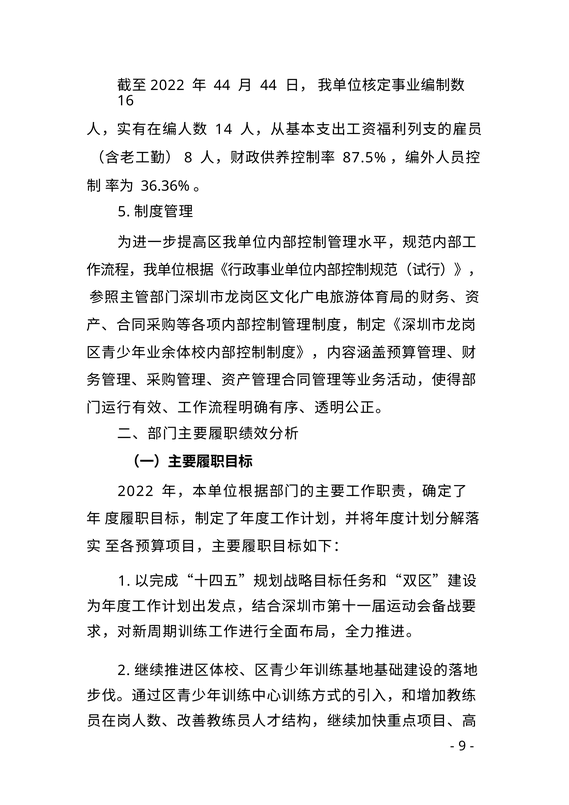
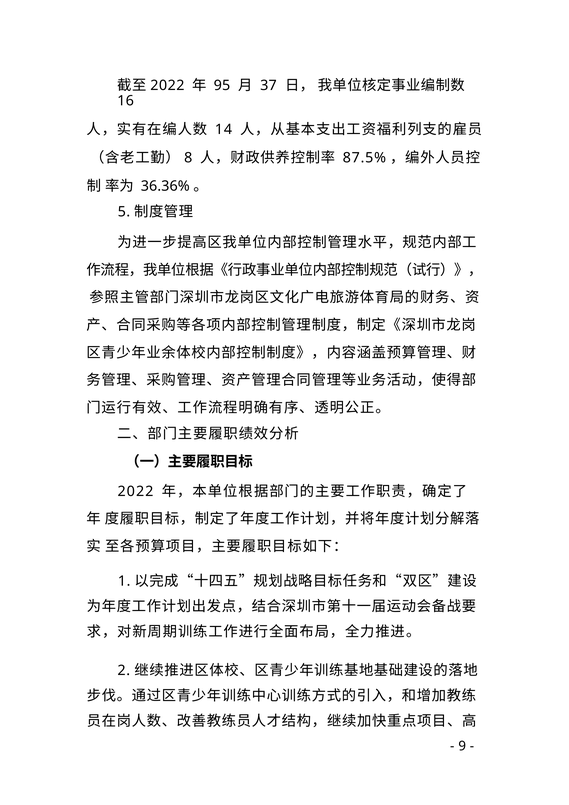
44 at (222, 86): 44 -> 95
44 at (268, 86): 44 -> 37
